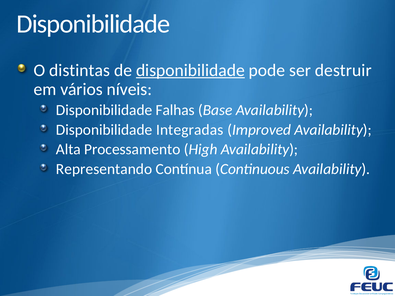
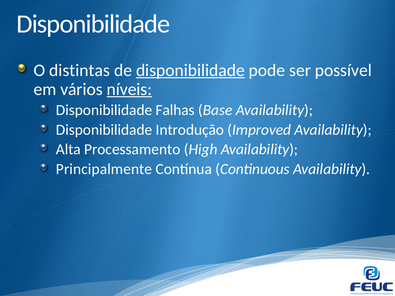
destruir: destruir -> possível
níveis underline: none -> present
Integradas: Integradas -> Introdução
Representando: Representando -> Principalmente
